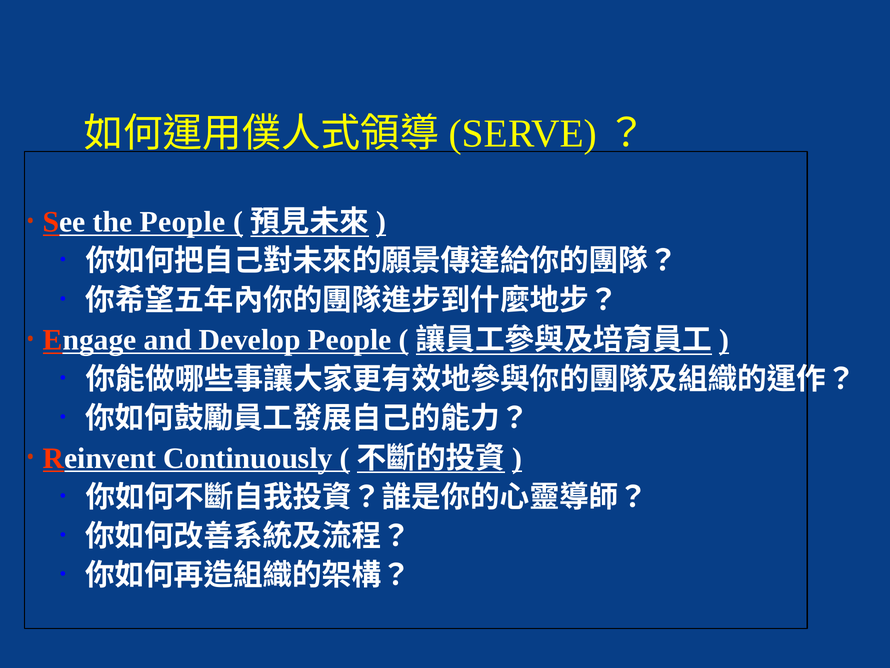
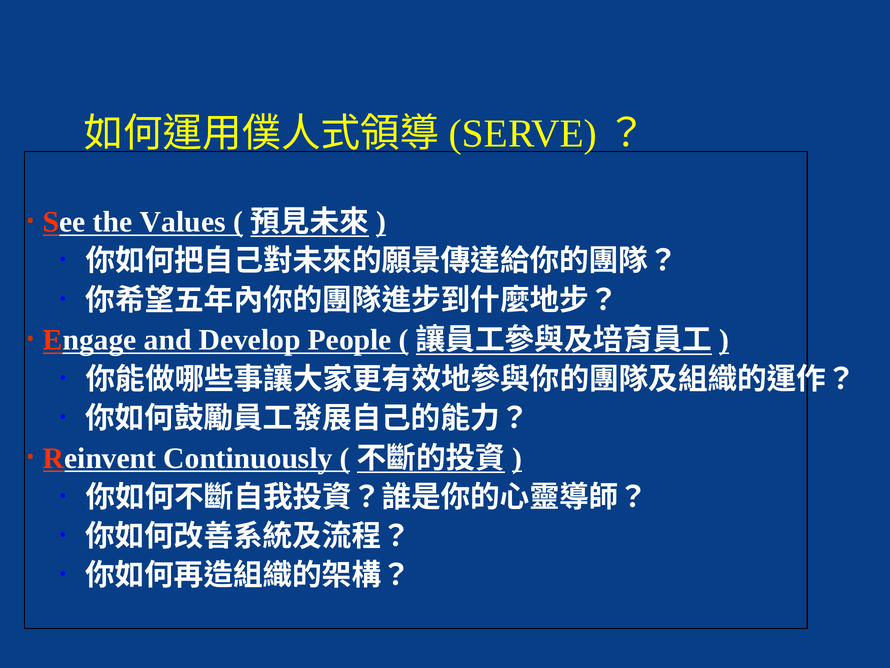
the People: People -> Values
